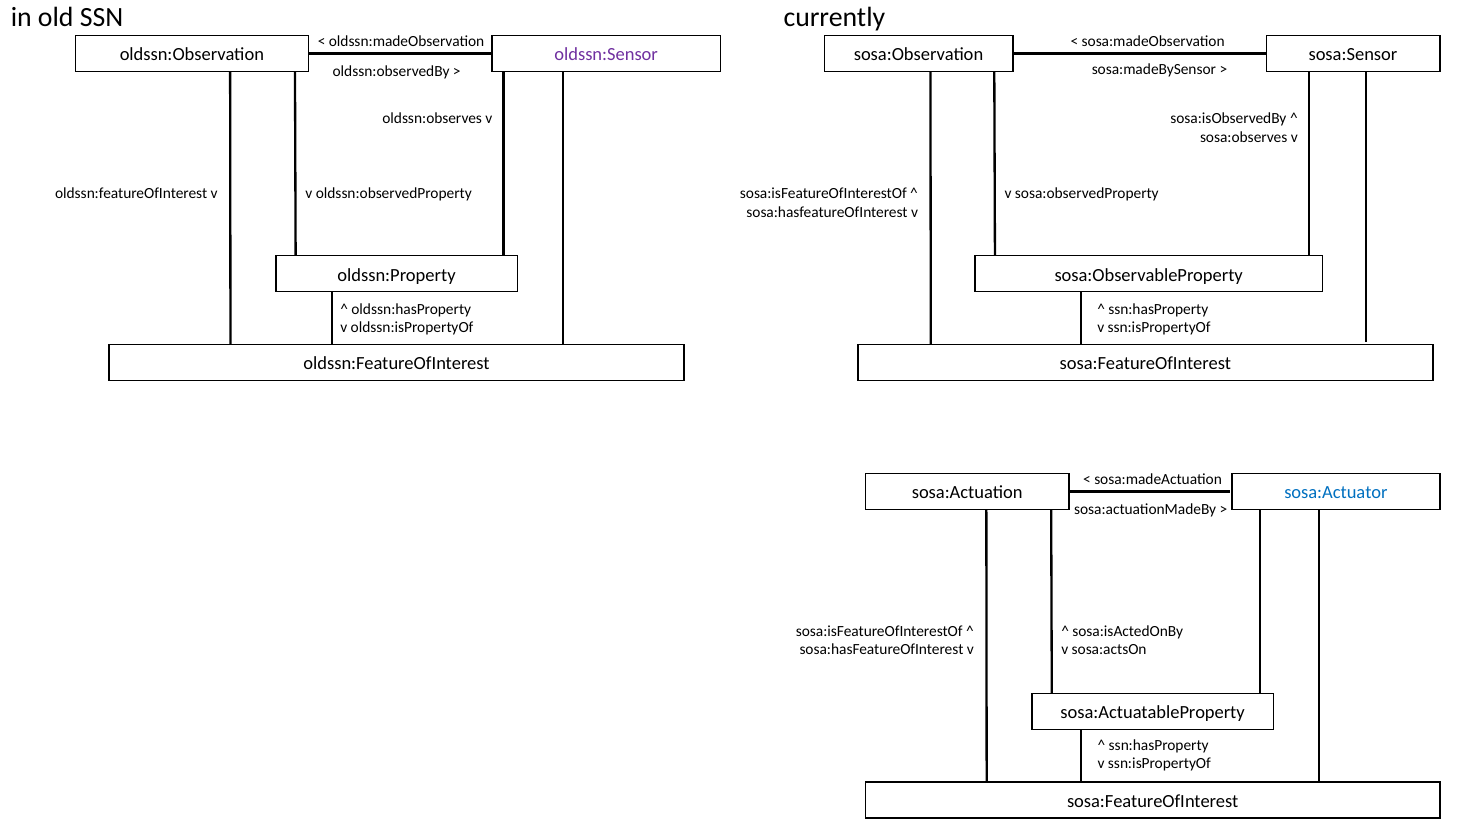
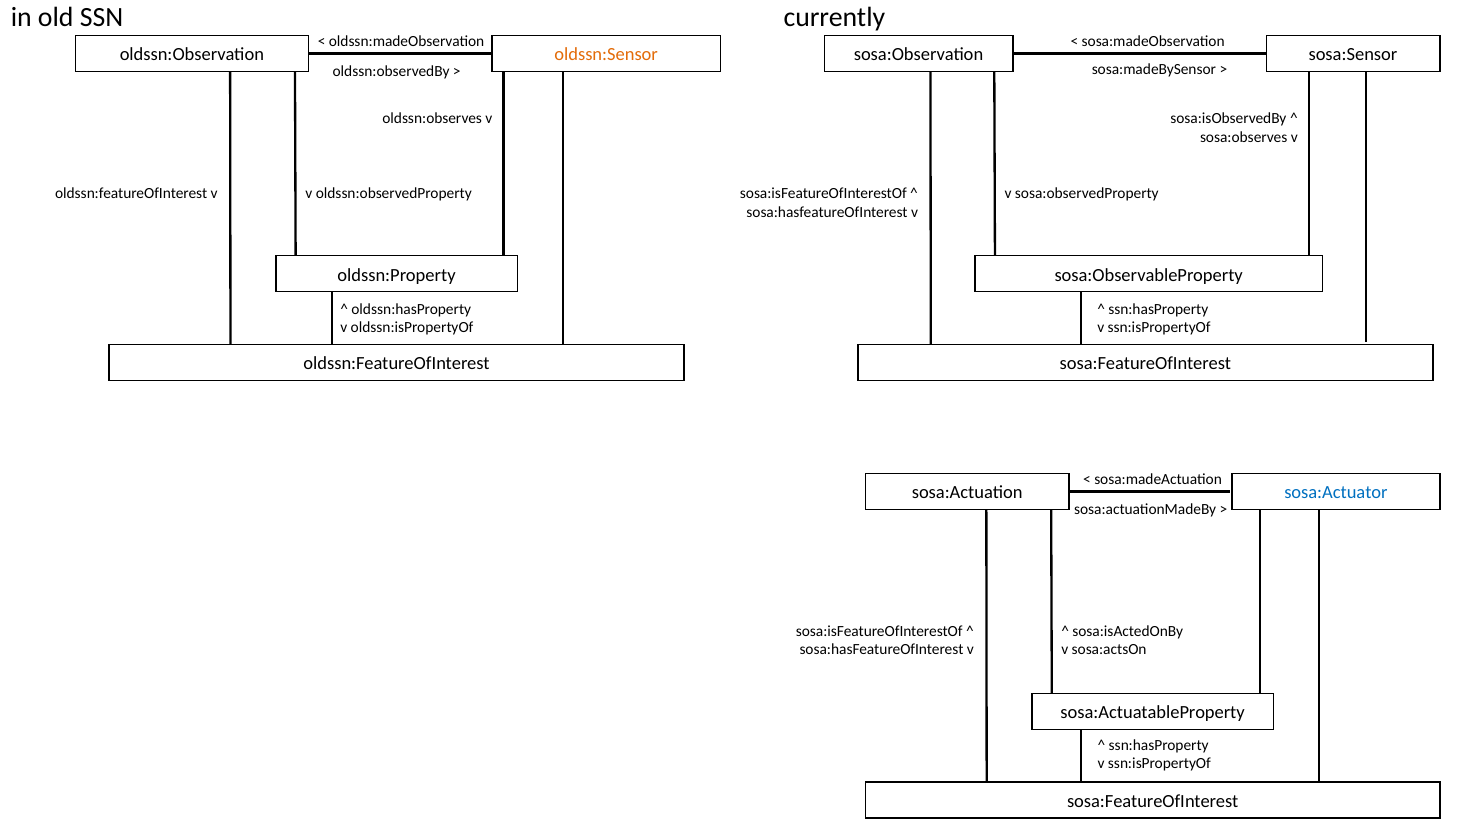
oldssn:Sensor colour: purple -> orange
